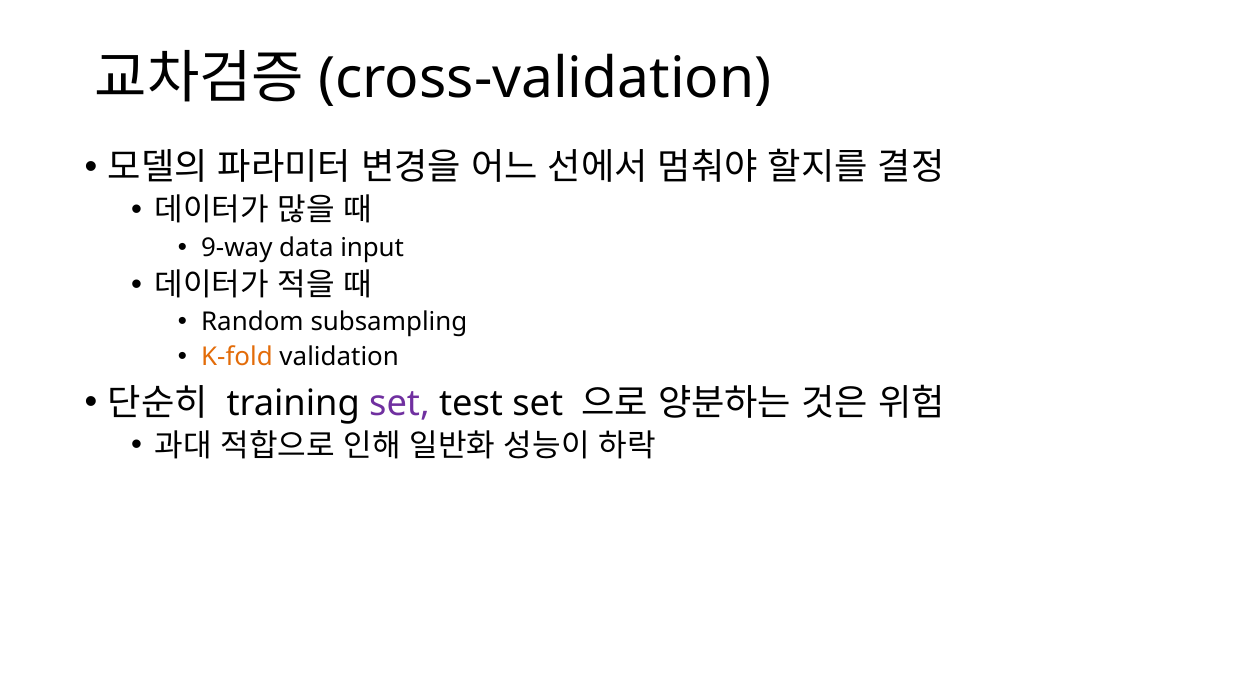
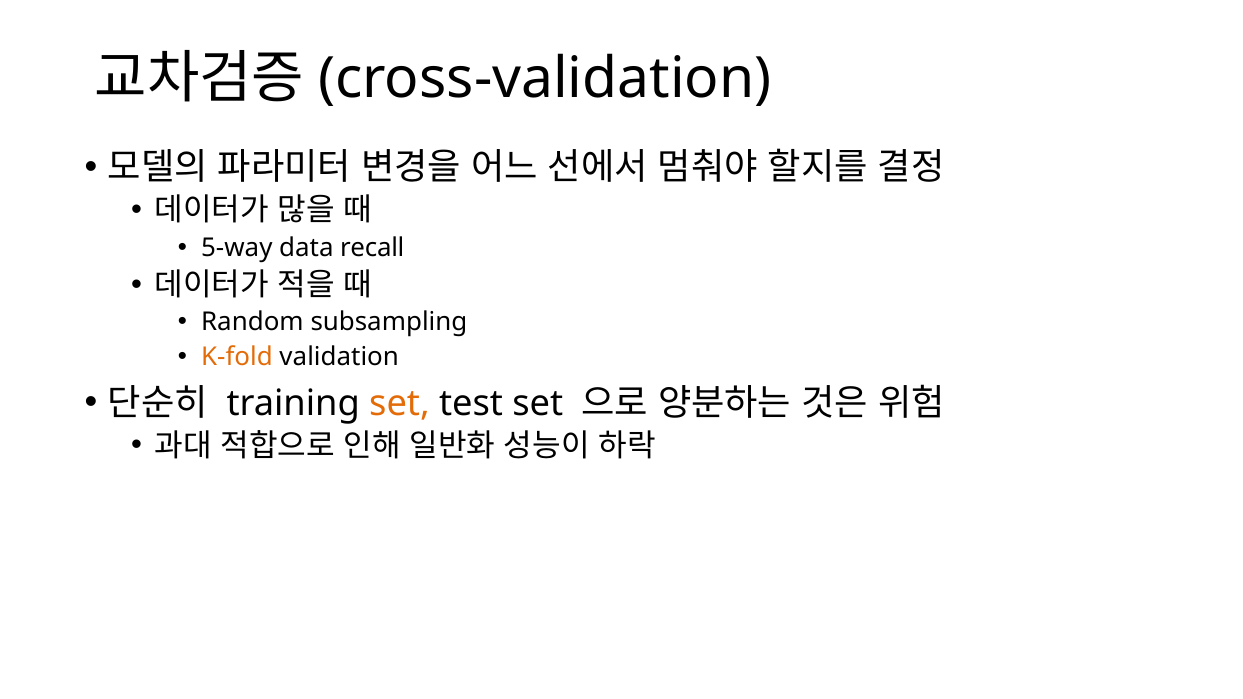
9-way: 9-way -> 5-way
input: input -> recall
set at (399, 403) colour: purple -> orange
